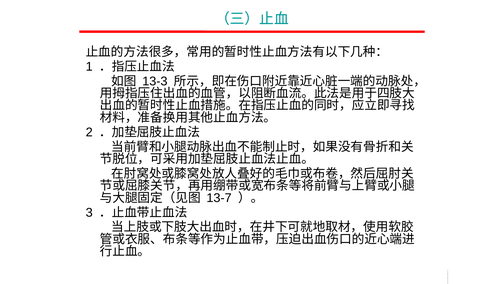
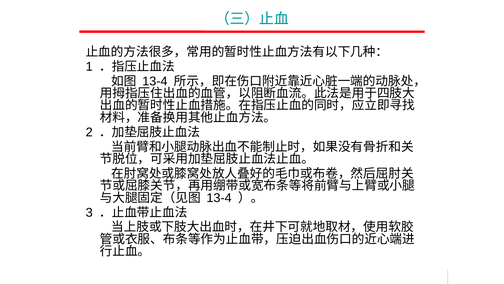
13-3 at (155, 81): 13-3 -> 13-4
13-7 at (219, 198): 13-7 -> 13-4
